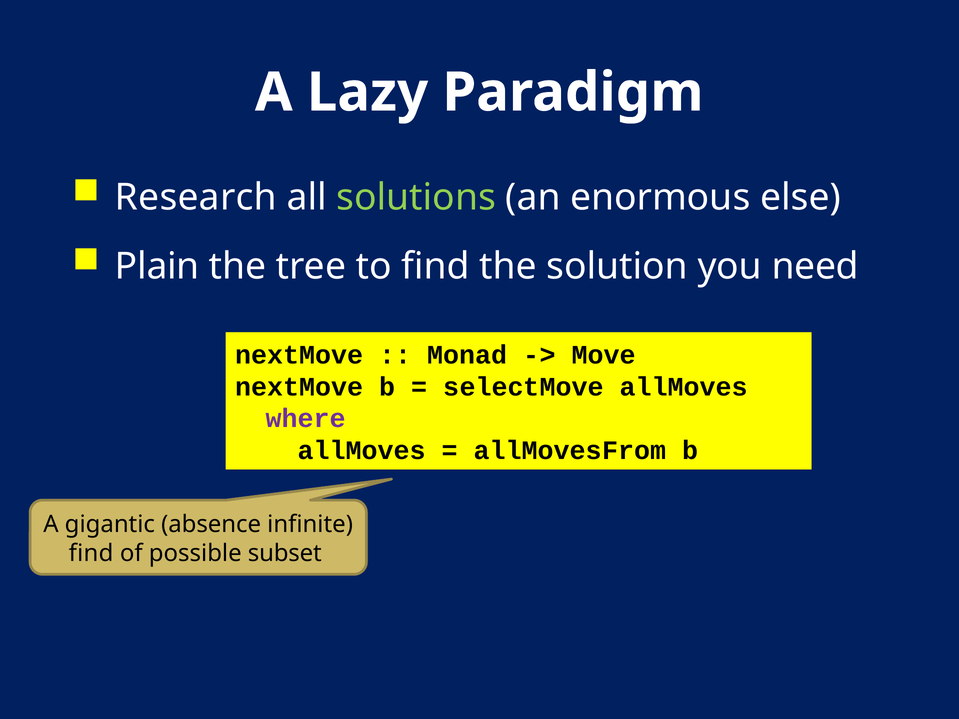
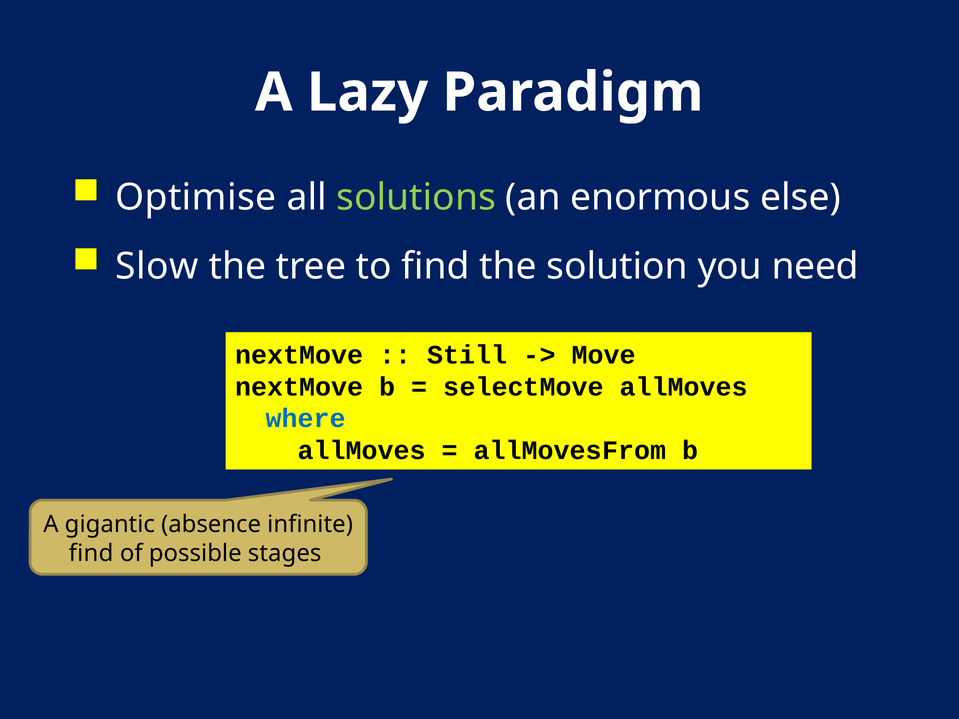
Research: Research -> Optimise
Plain: Plain -> Slow
Monad: Monad -> Still
where colour: purple -> blue
subset: subset -> stages
